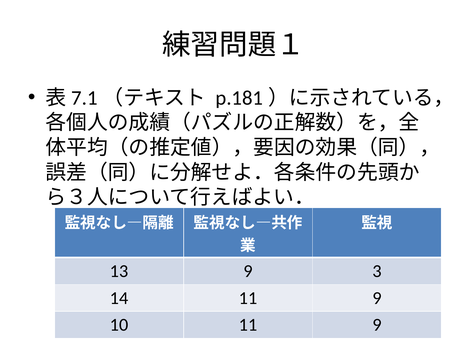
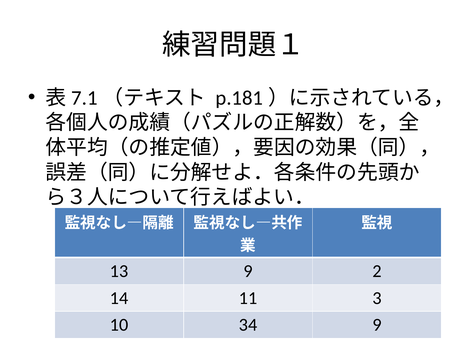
3: 3 -> 2
14 11 9: 9 -> 3
10 11: 11 -> 34
